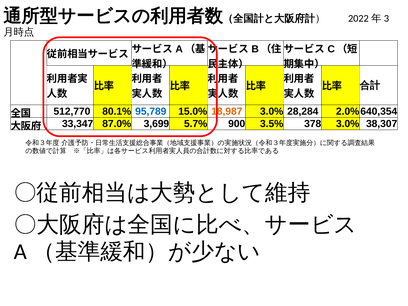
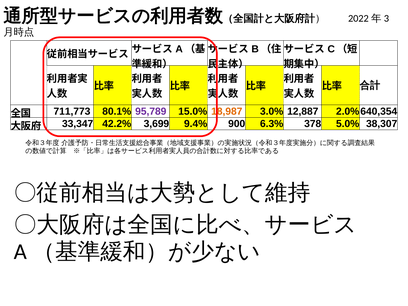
512,770: 512,770 -> 711,773
95,789 colour: blue -> purple
28,284: 28,284 -> 12,887
87.0%: 87.0% -> 42.2%
5.7%: 5.7% -> 9.4%
3.5%: 3.5% -> 6.3%
378 3.0%: 3.0% -> 5.0%
